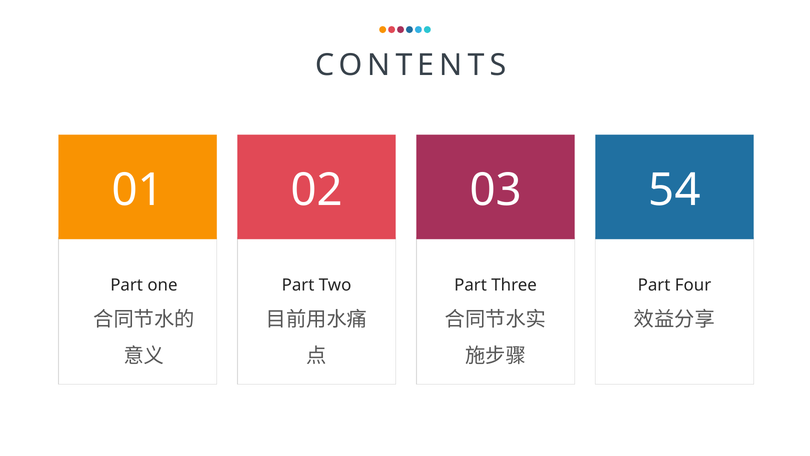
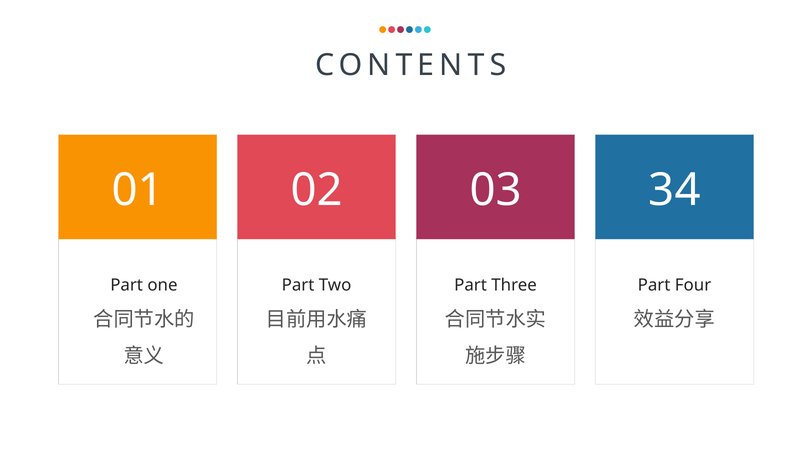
54: 54 -> 34
